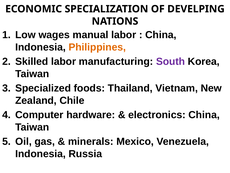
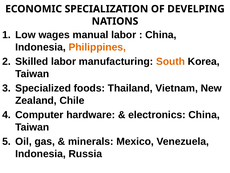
South colour: purple -> orange
